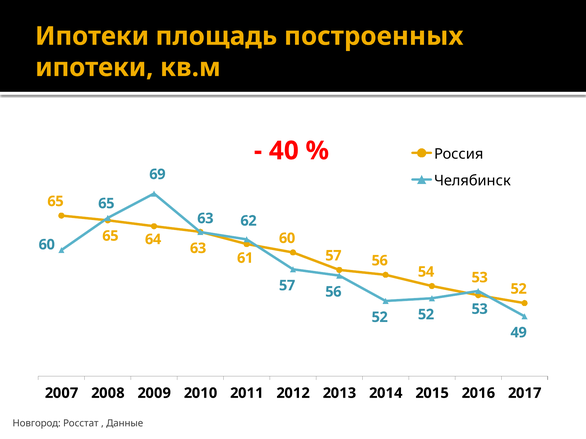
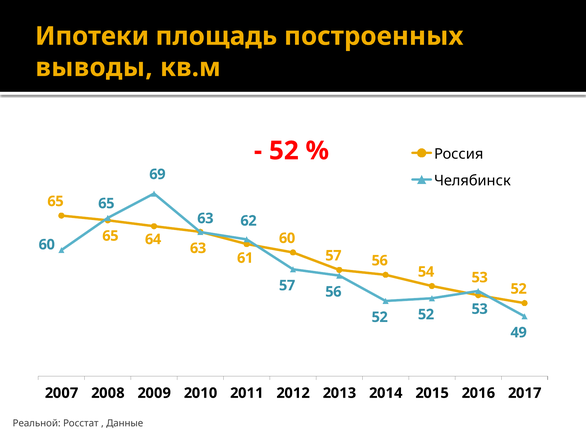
ипотеки at (94, 68): ипотеки -> выводы
40 at (284, 151): 40 -> 52
Новгород: Новгород -> Реальной
